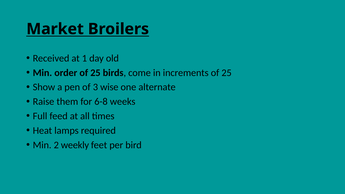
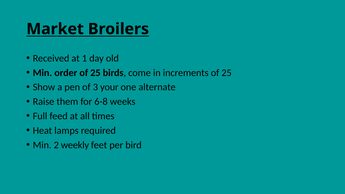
wise: wise -> your
